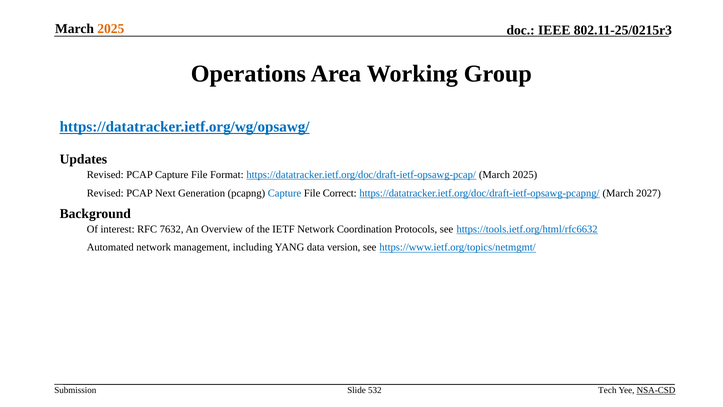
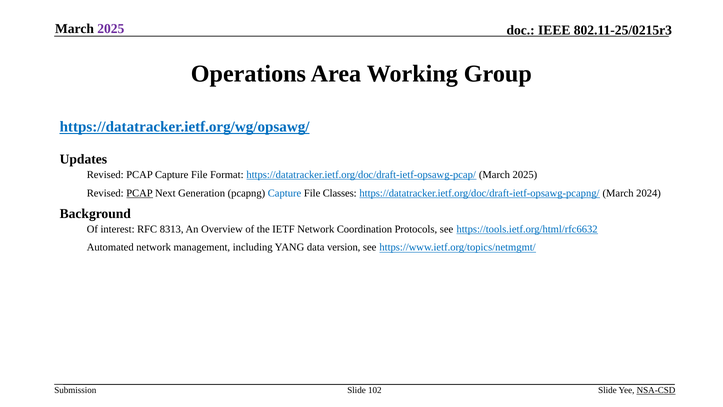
2025 at (111, 29) colour: orange -> purple
PCAP at (140, 193) underline: none -> present
Correct: Correct -> Classes
2027: 2027 -> 2024
7632: 7632 -> 8313
532: 532 -> 102
Tech at (607, 390): Tech -> Slide
